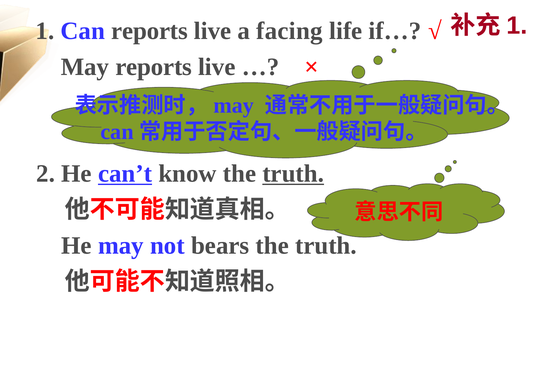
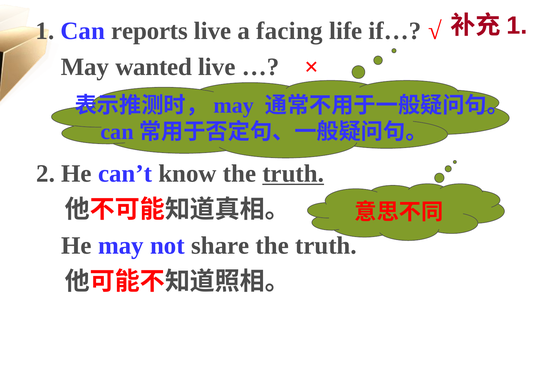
May reports: reports -> wanted
can’t underline: present -> none
bears: bears -> share
